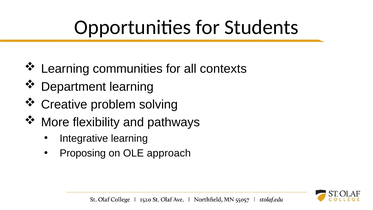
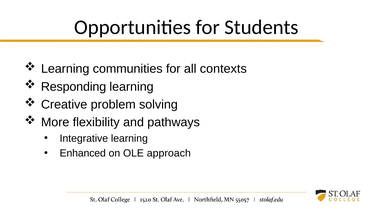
Department: Department -> Responding
Proposing: Proposing -> Enhanced
